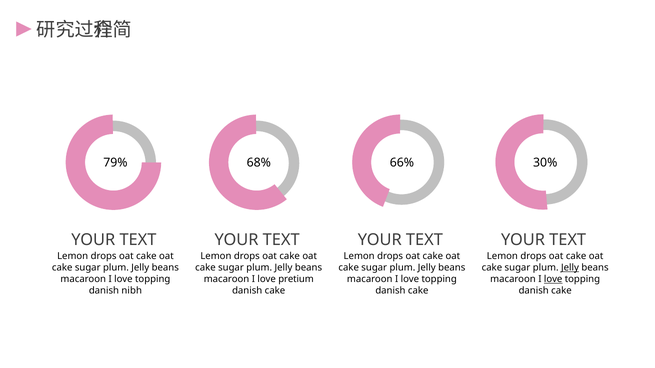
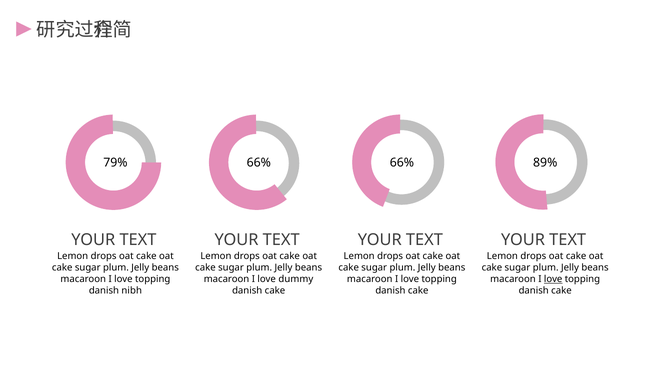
79% 68%: 68% -> 66%
30%: 30% -> 89%
Jelly at (570, 268) underline: present -> none
pretium: pretium -> dummy
